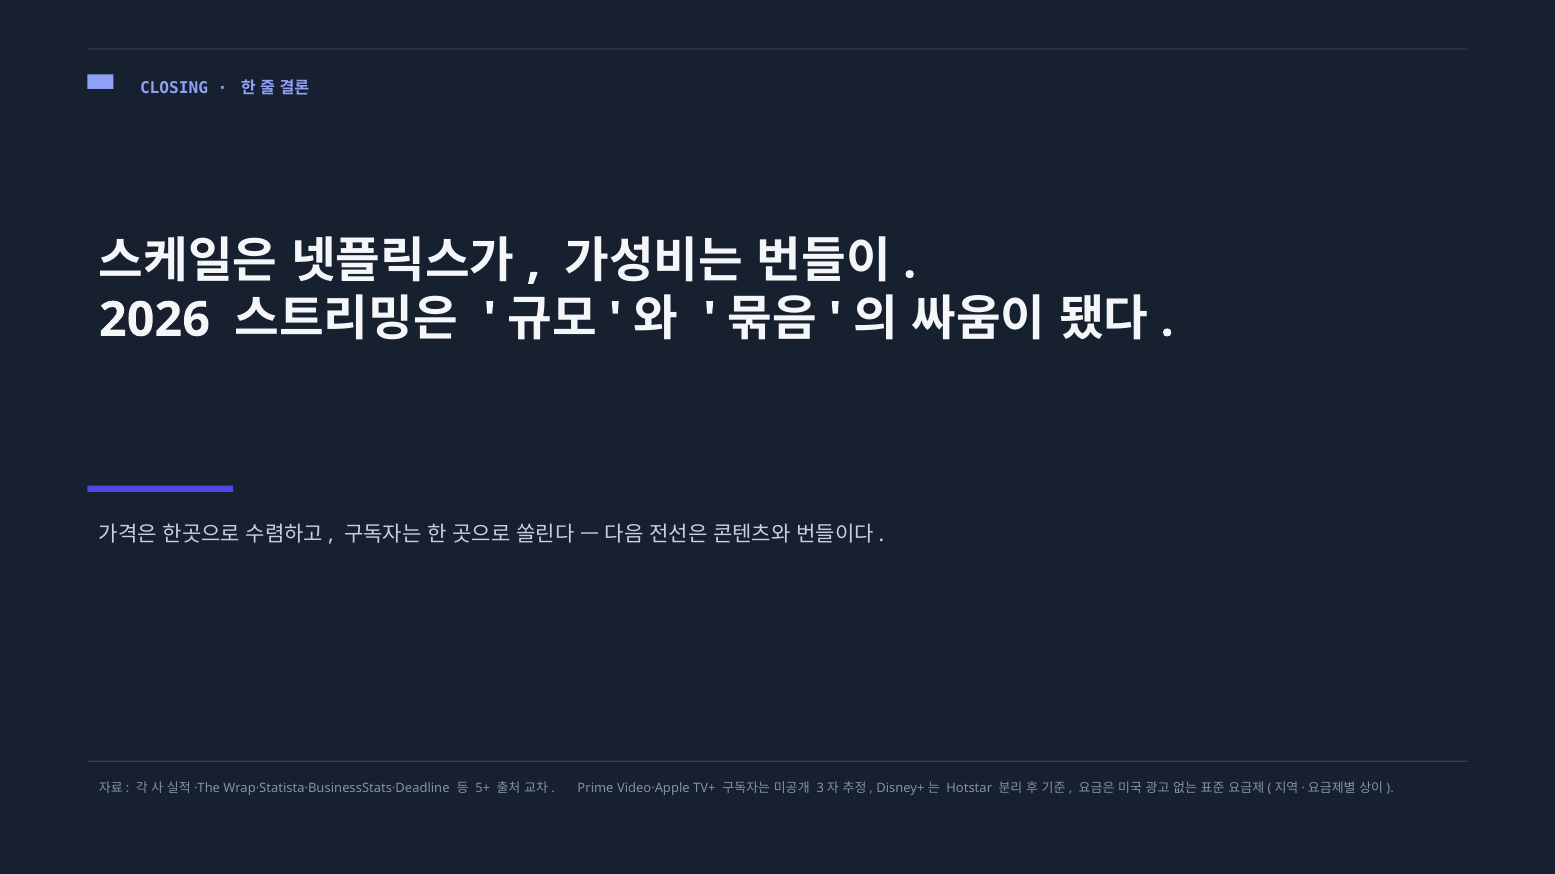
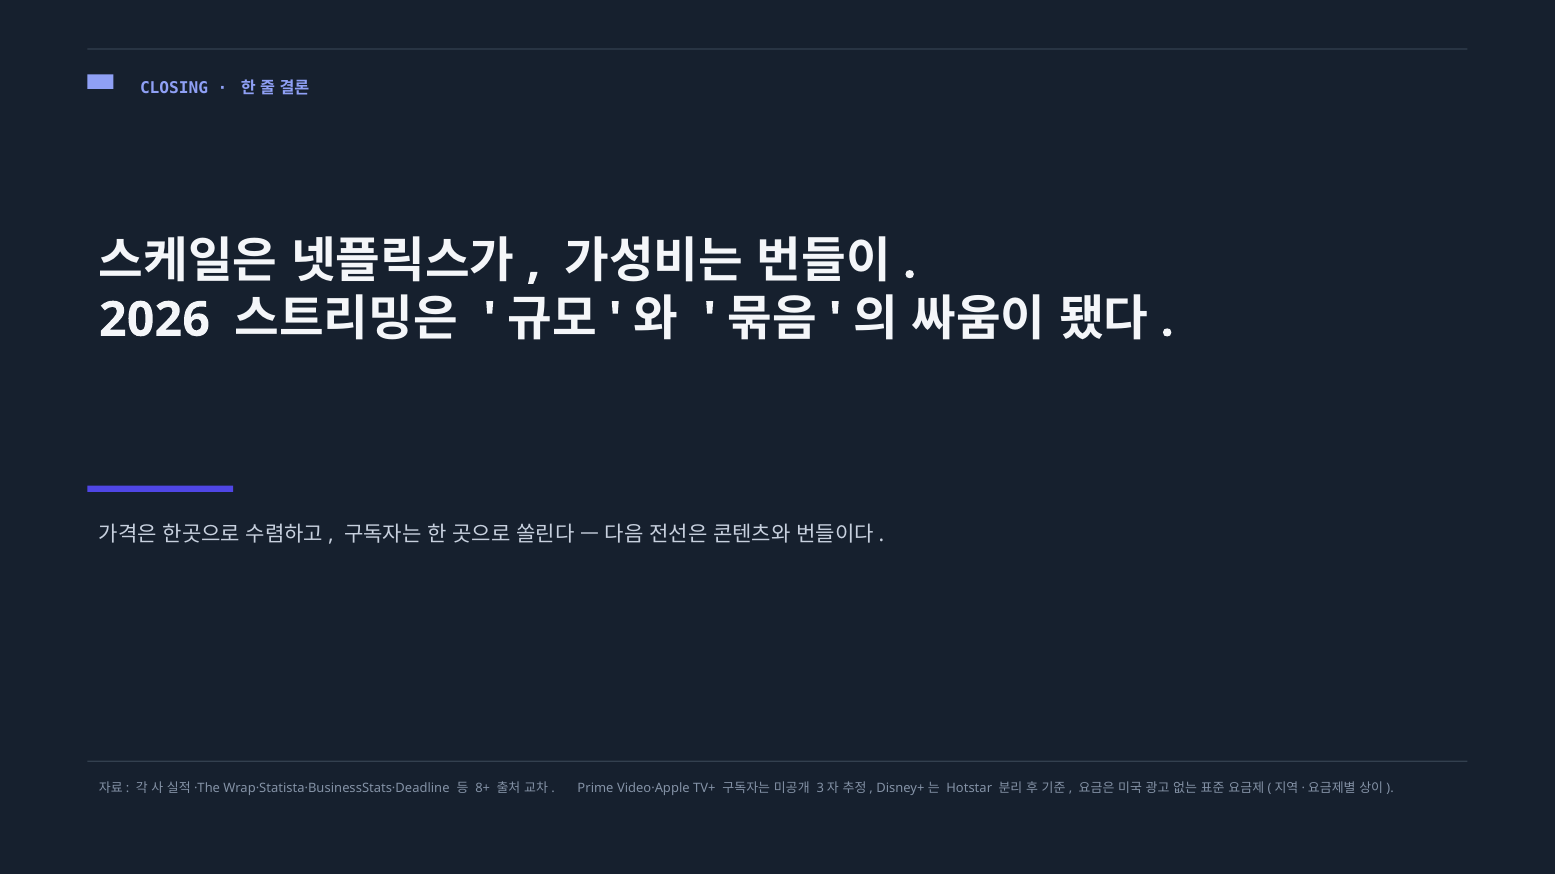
5+: 5+ -> 8+
